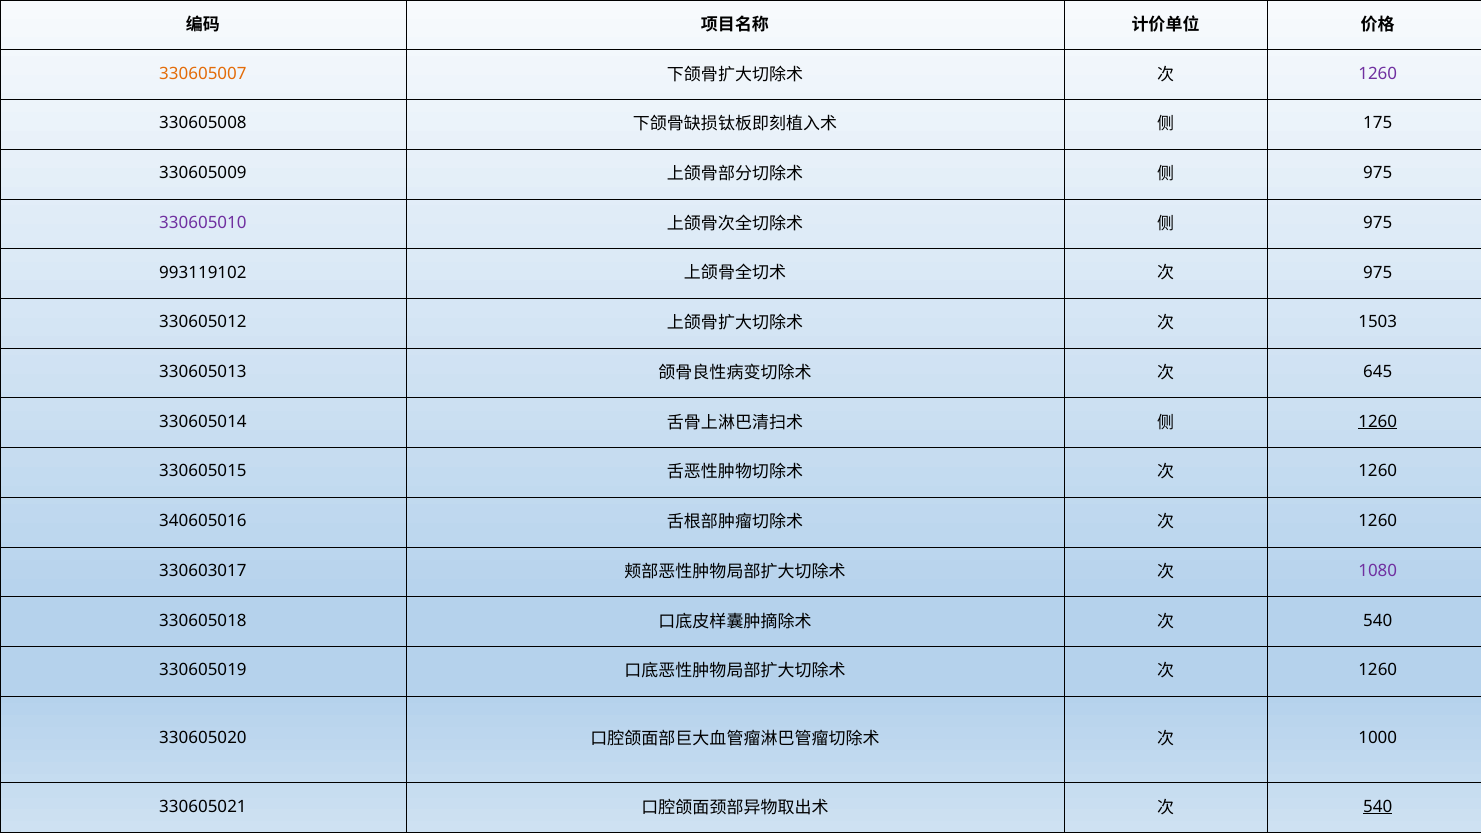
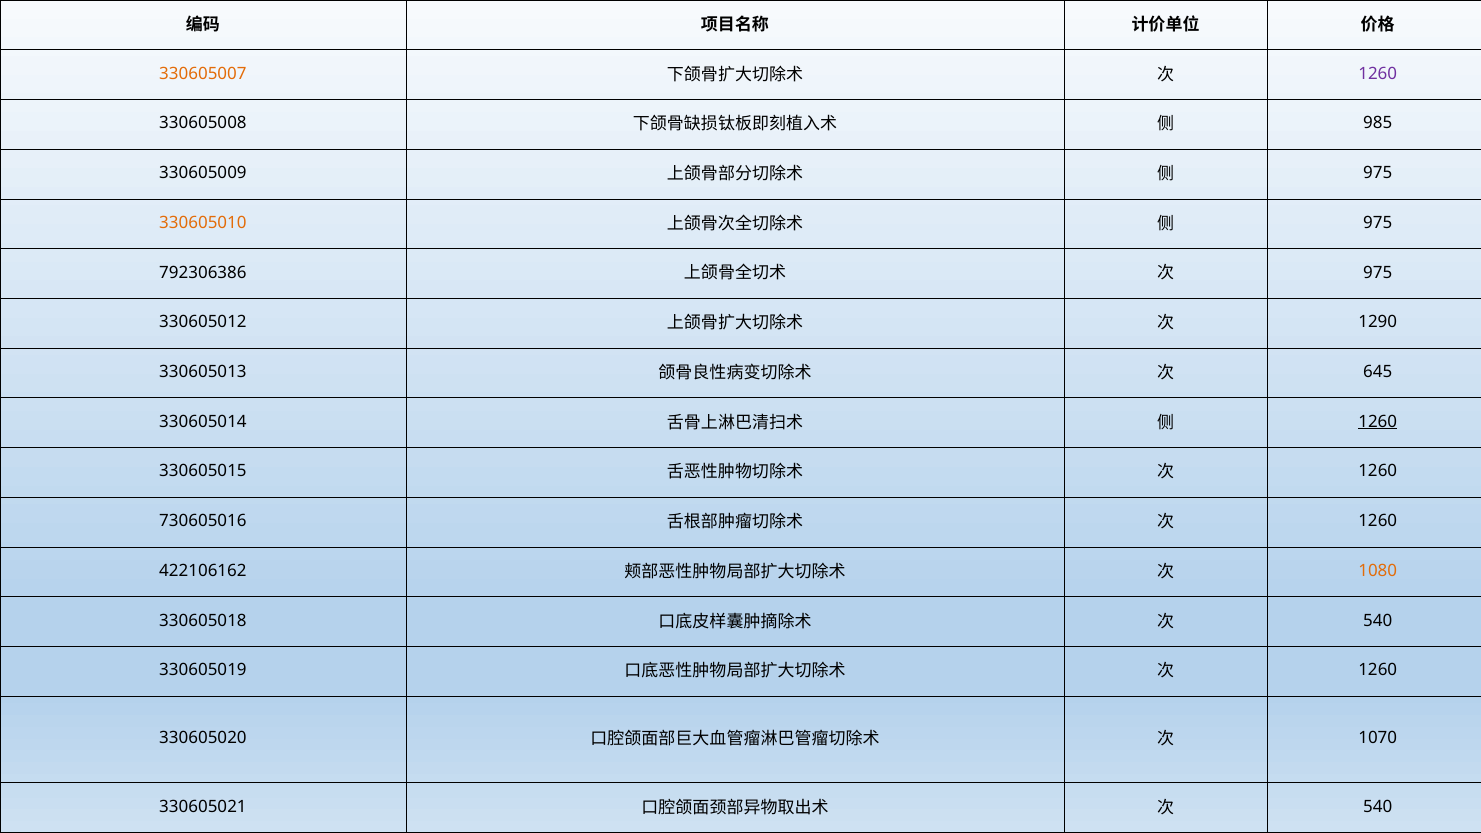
175: 175 -> 985
330605010 colour: purple -> orange
993119102: 993119102 -> 792306386
1503: 1503 -> 1290
340605016: 340605016 -> 730605016
330603017: 330603017 -> 422106162
1080 colour: purple -> orange
1000: 1000 -> 1070
540 at (1378, 807) underline: present -> none
